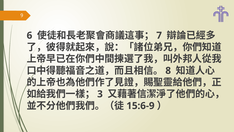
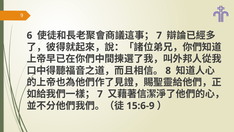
3 at (100, 94): 3 -> 7
